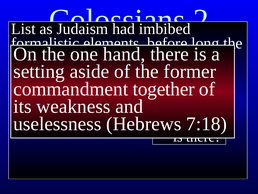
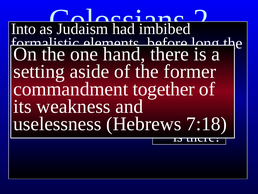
List: List -> Into
